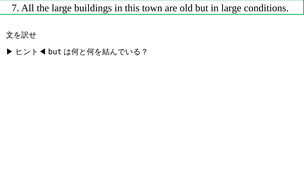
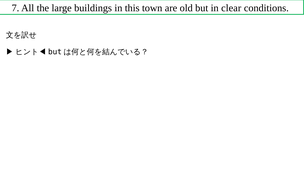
in large: large -> clear
